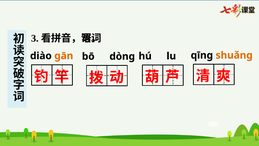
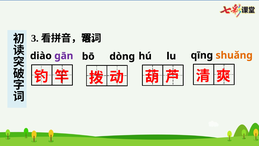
gān colour: orange -> purple
